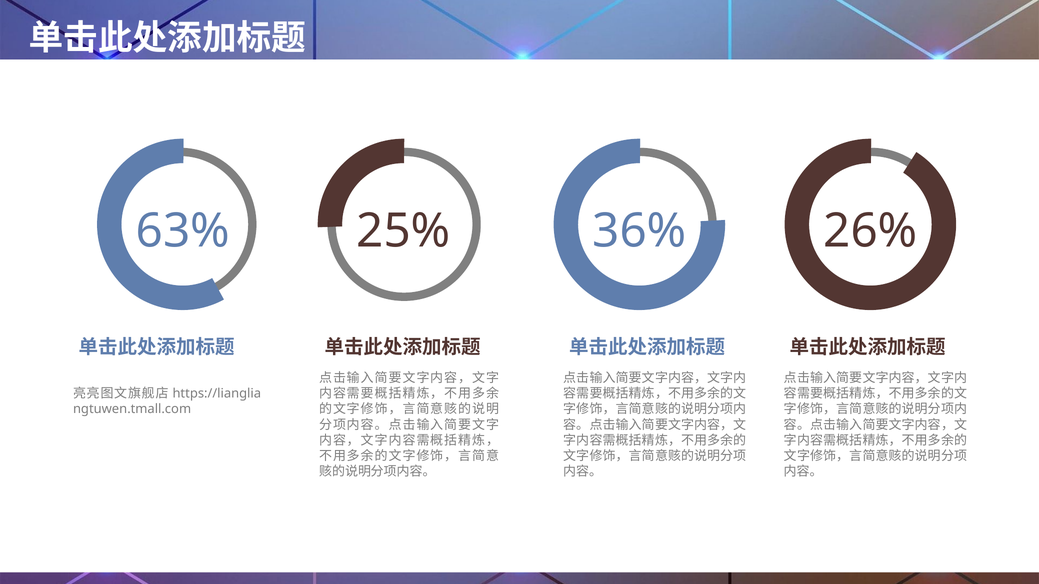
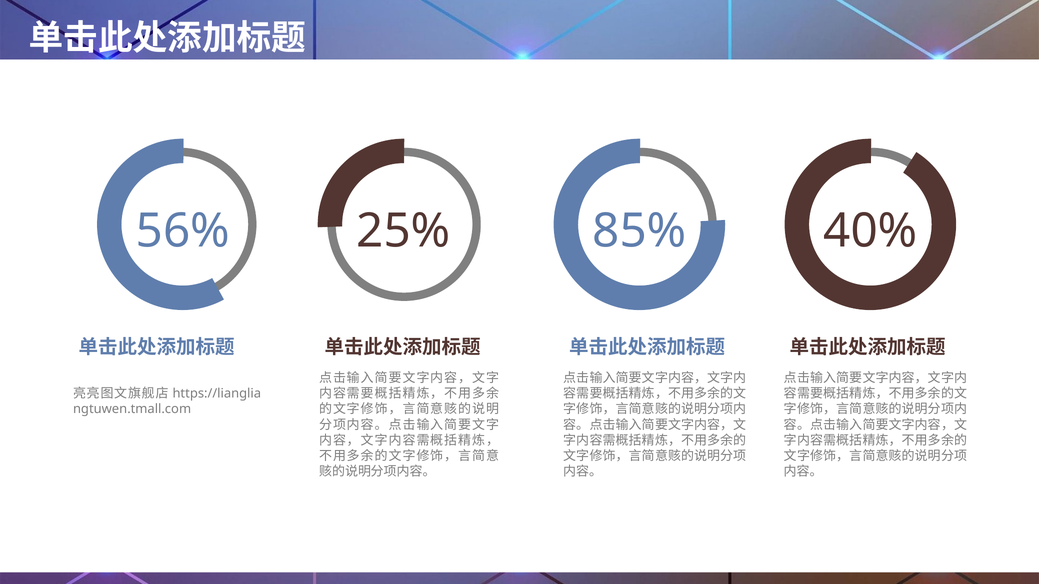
63%: 63% -> 56%
36%: 36% -> 85%
26%: 26% -> 40%
